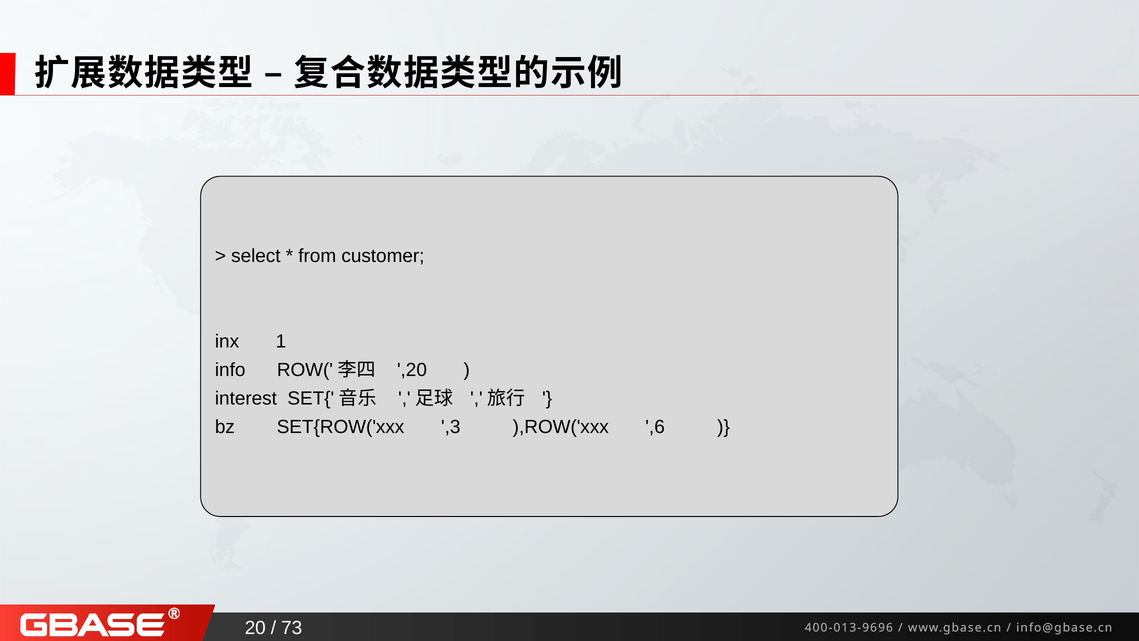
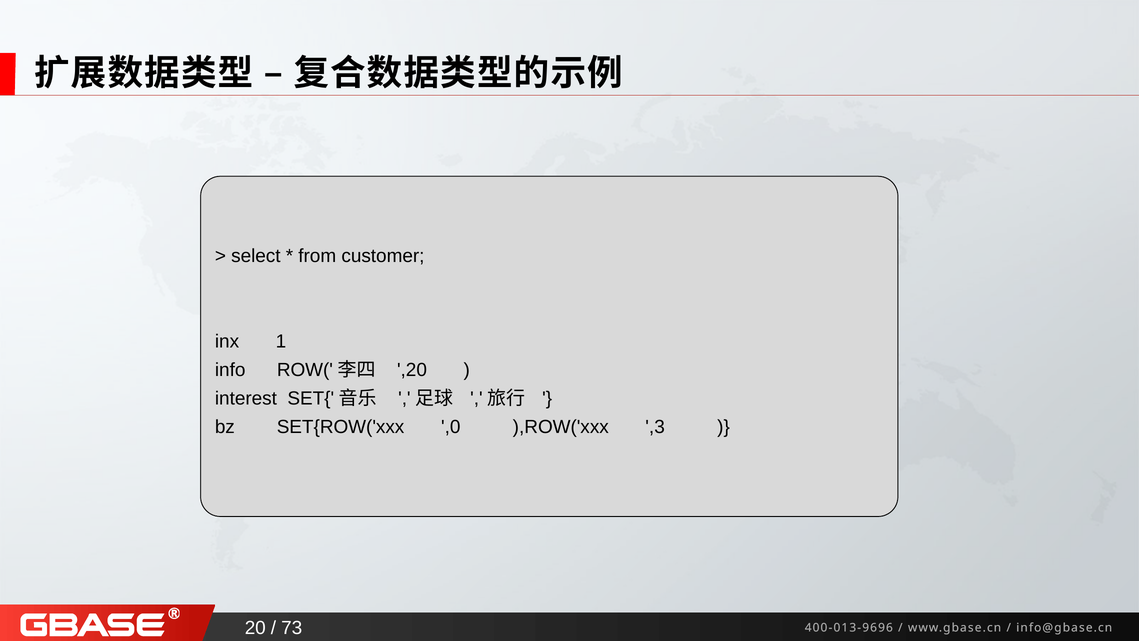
,3: ,3 -> ,0
,6: ,6 -> ,3
